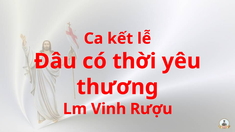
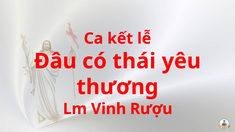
thời: thời -> thái
